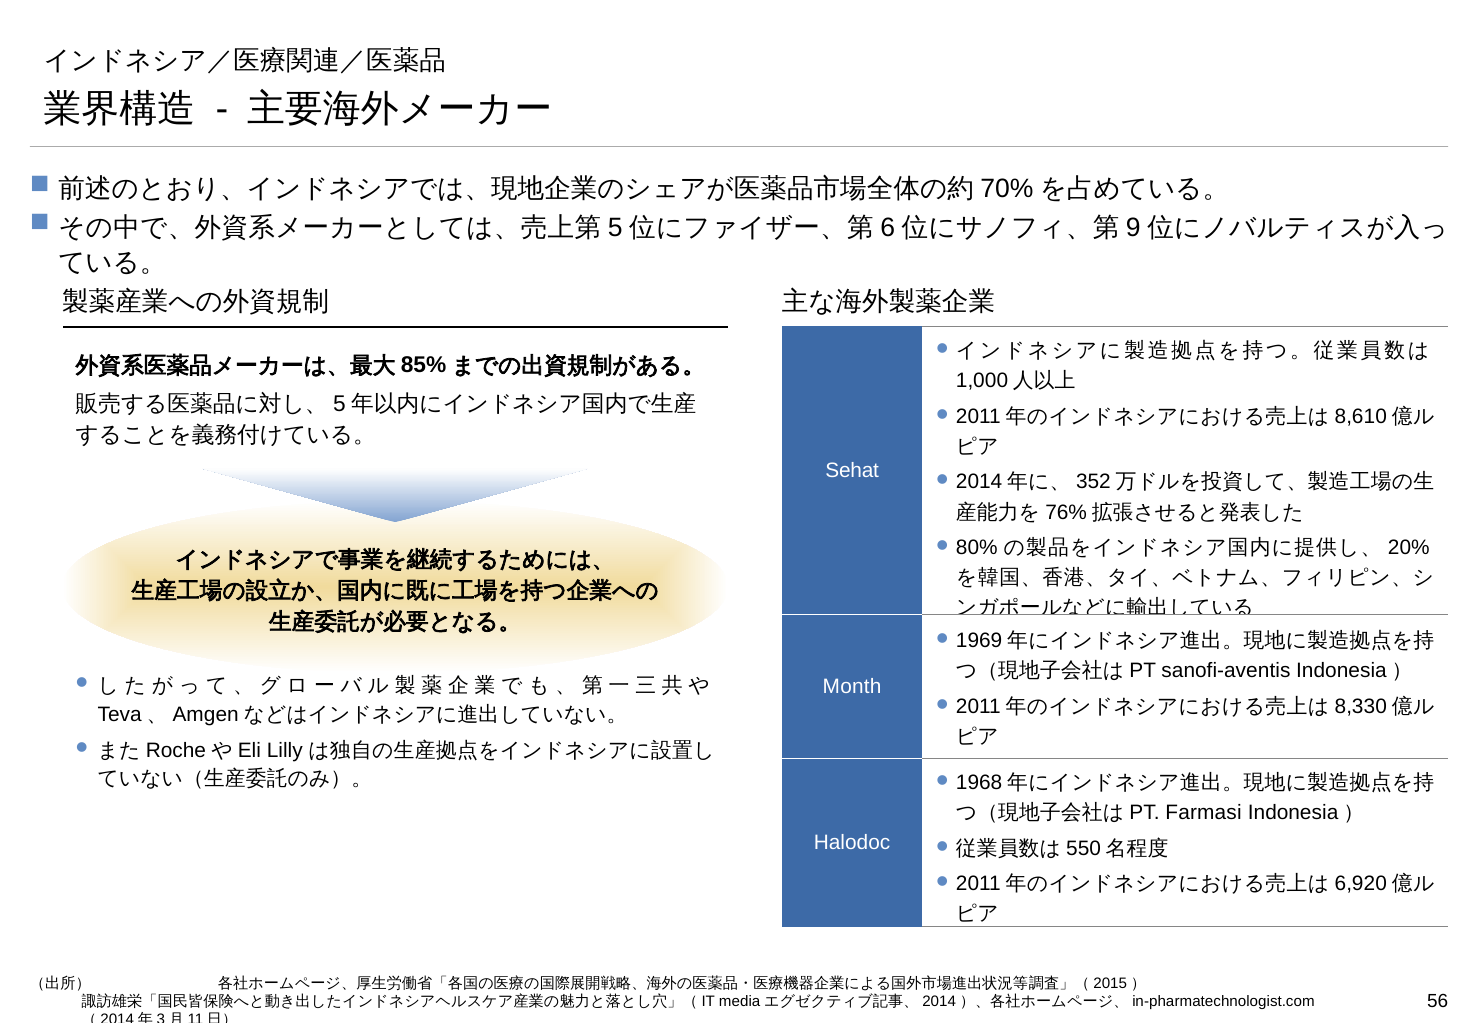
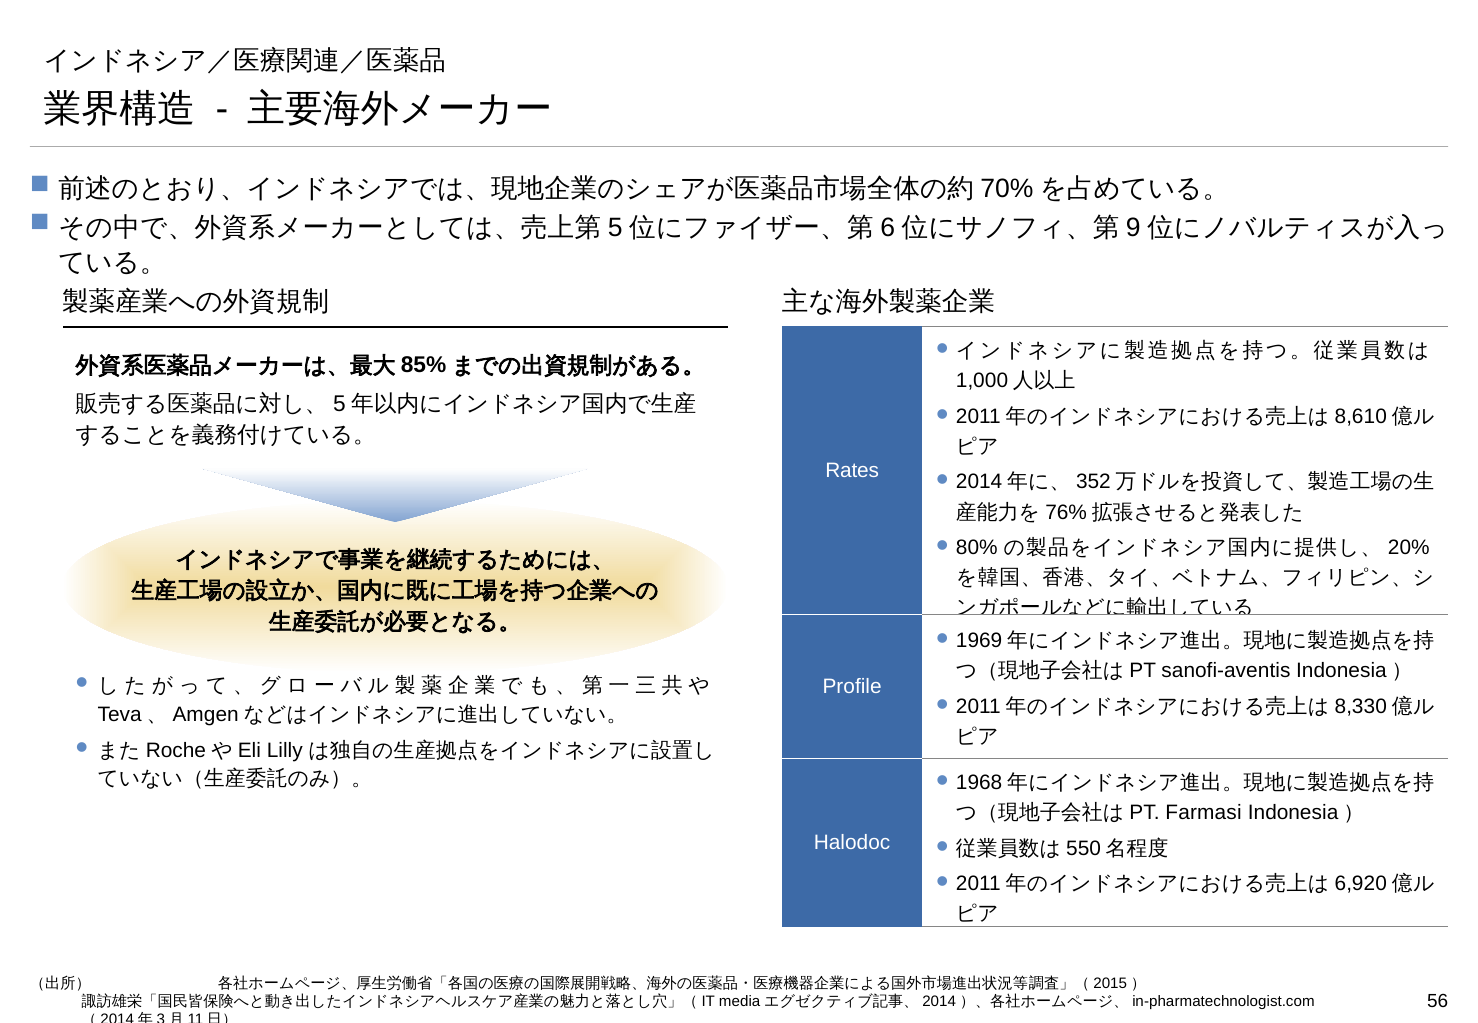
Sehat: Sehat -> Rates
Month: Month -> Profile
